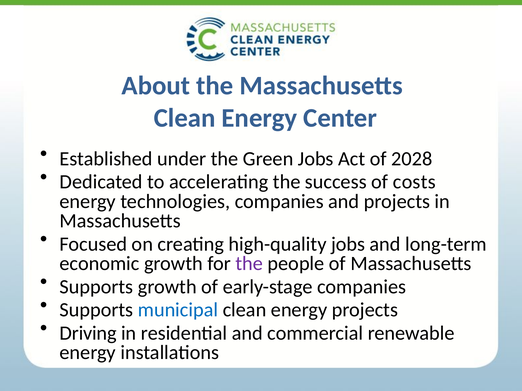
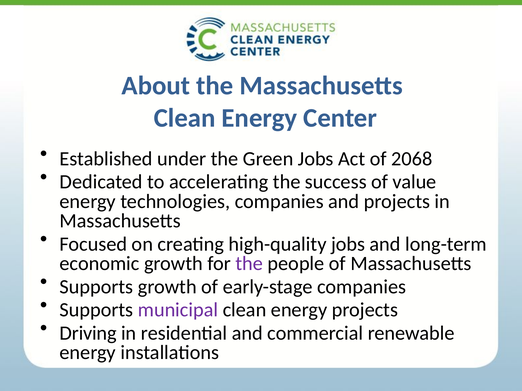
2028: 2028 -> 2068
costs: costs -> value
municipal colour: blue -> purple
